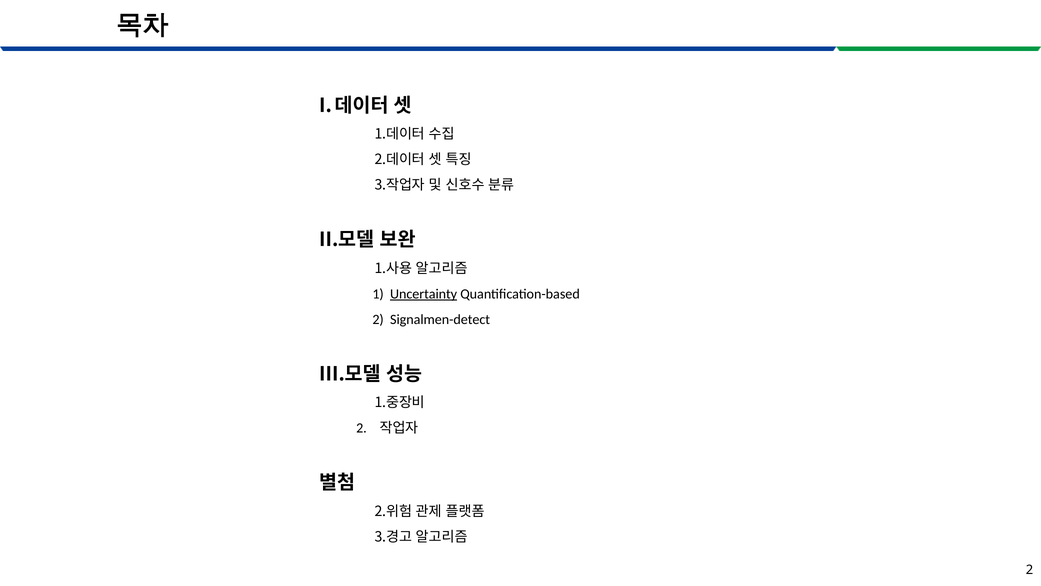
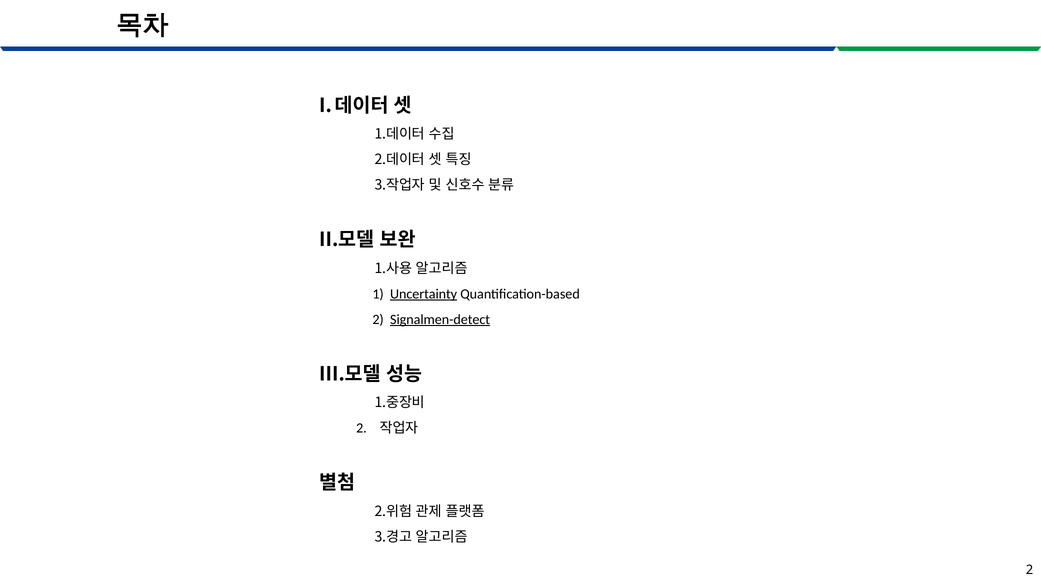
Signalmen-detect underline: none -> present
